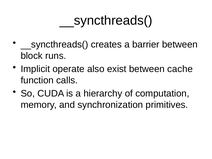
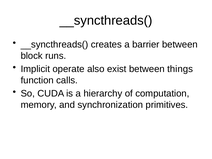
cache: cache -> things
